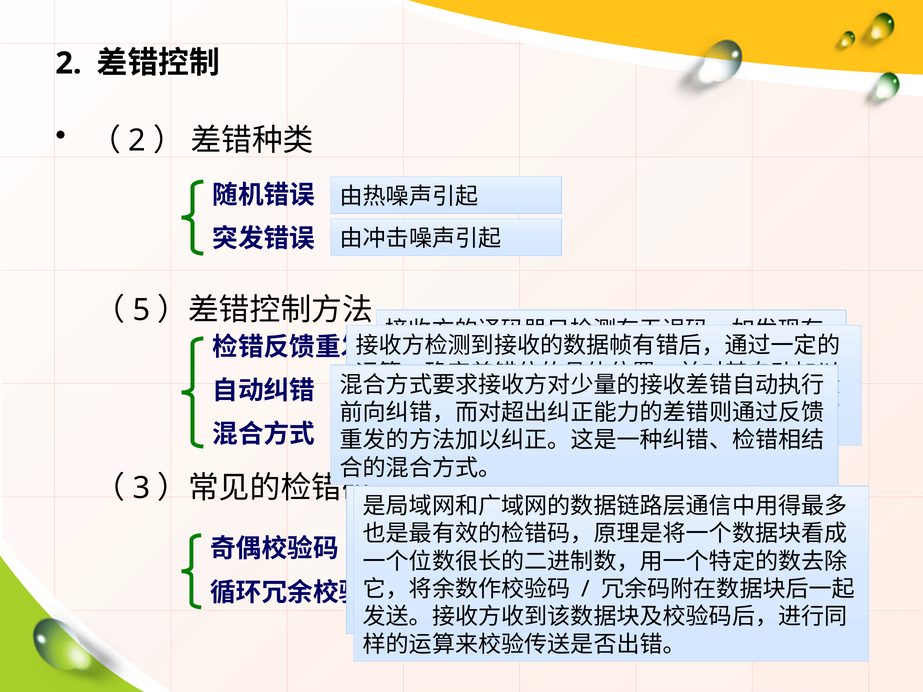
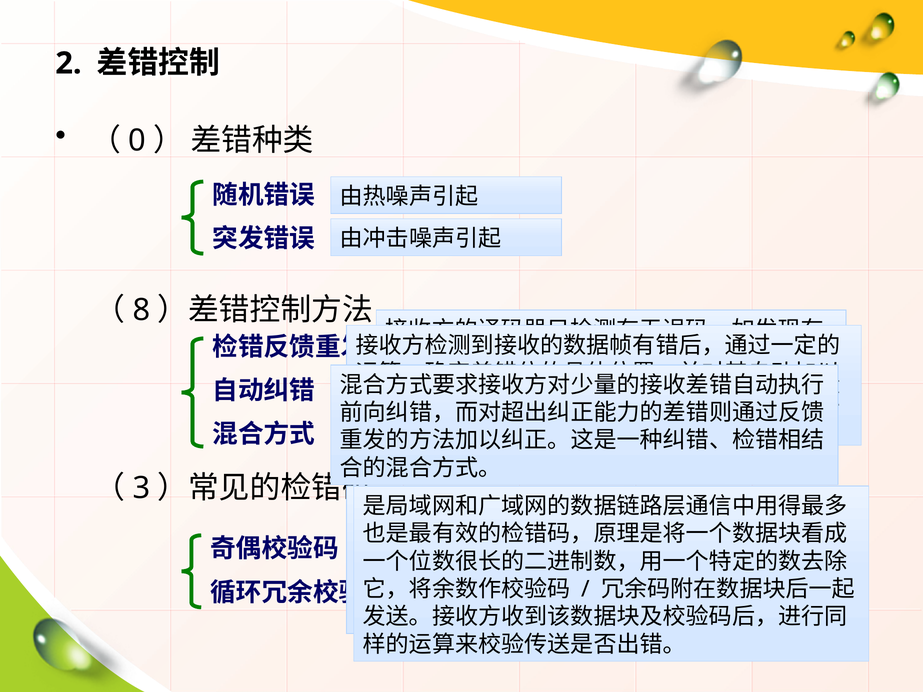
2 at (137, 141): 2 -> 0
5: 5 -> 8
